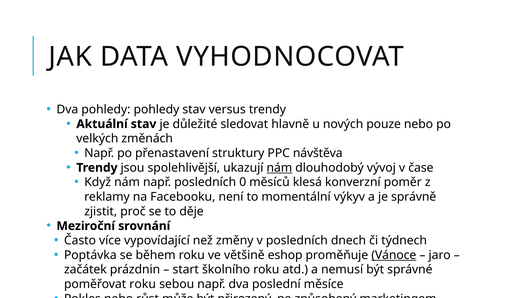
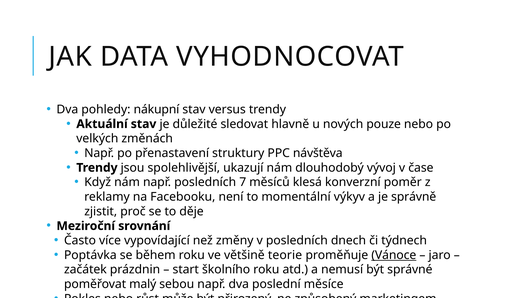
pohledy pohledy: pohledy -> nákupní
nám at (279, 168) underline: present -> none
0: 0 -> 7
eshop: eshop -> teorie
poměřovat roku: roku -> malý
